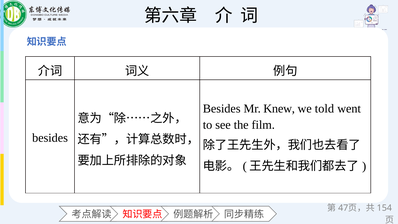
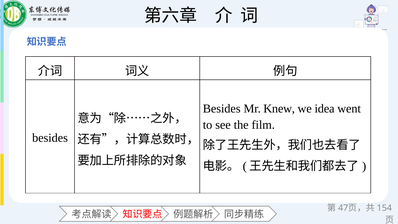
told: told -> idea
